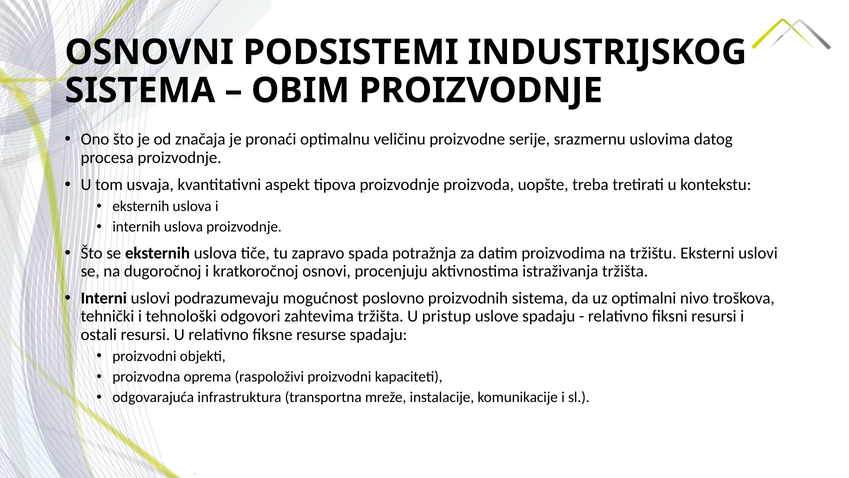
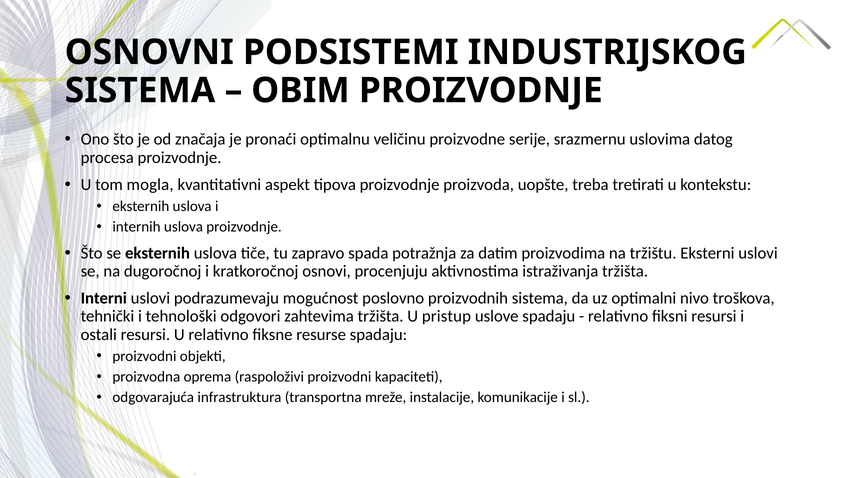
usvaja: usvaja -> mogla
